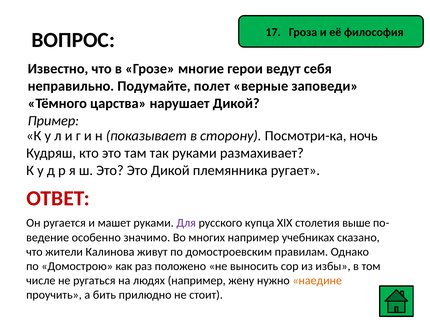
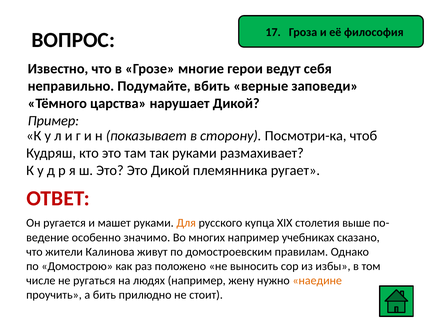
полет: полет -> вбить
ночь: ночь -> чтоб
Для colour: purple -> orange
